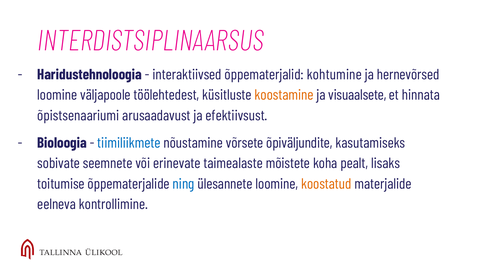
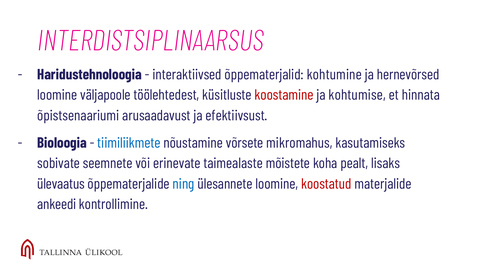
koostamine colour: orange -> red
visuaalsete: visuaalsete -> kohtumise
õpiväljundite: õpiväljundite -> mikromahus
toitumise: toitumise -> ülevaatus
koostatud colour: orange -> red
eelneva: eelneva -> ankeedi
